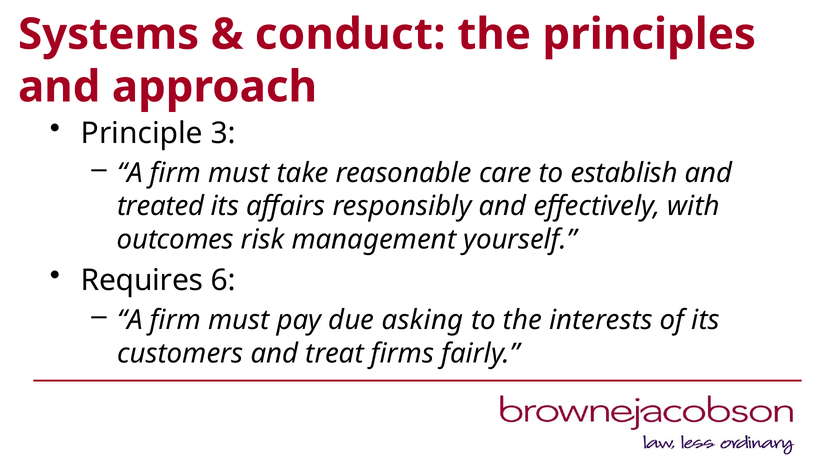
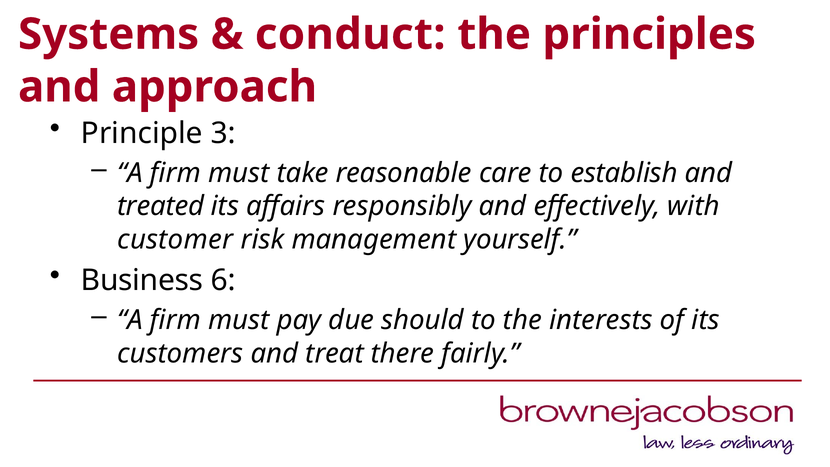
outcomes: outcomes -> customer
Requires: Requires -> Business
asking: asking -> should
firms: firms -> there
